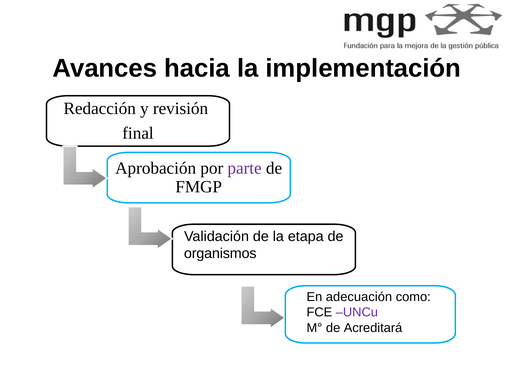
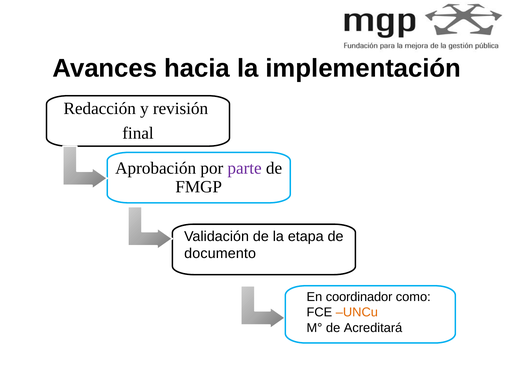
organismos: organismos -> documento
adecuación: adecuación -> coordinador
UNCu colour: purple -> orange
